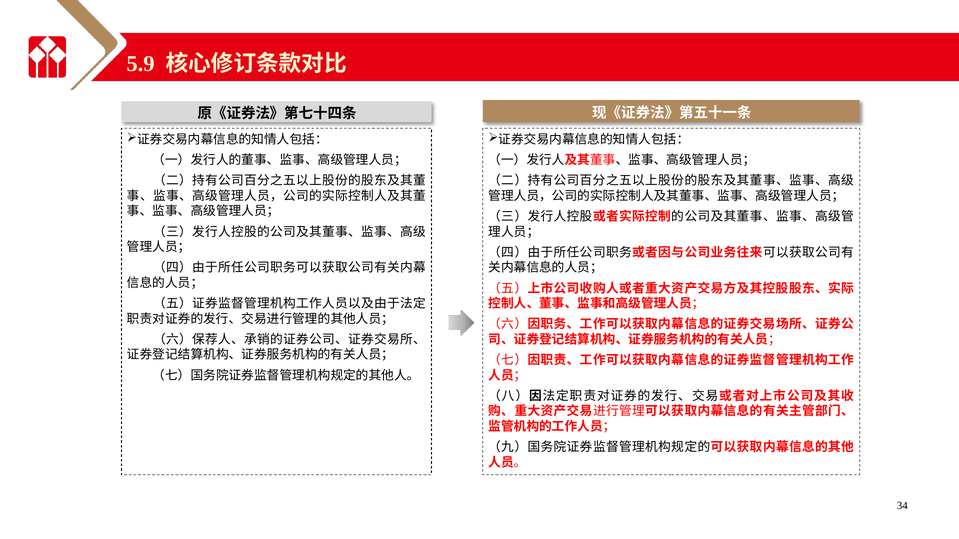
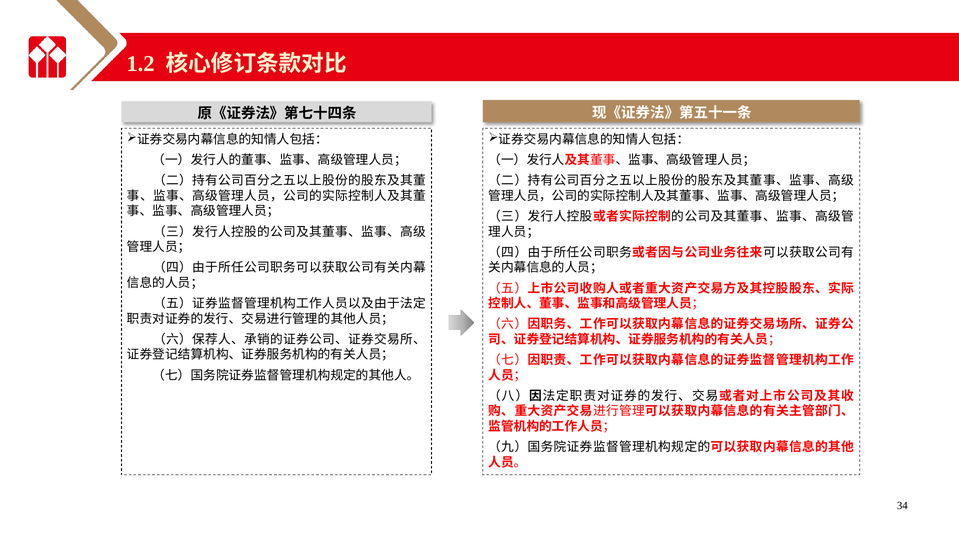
5.9: 5.9 -> 1.2
